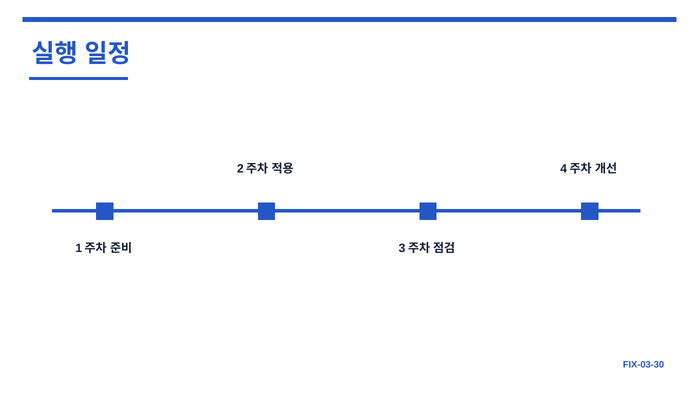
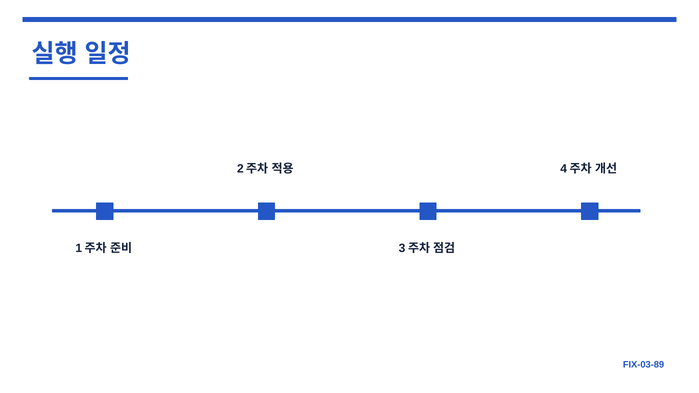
FIX-03-30: FIX-03-30 -> FIX-03-89
